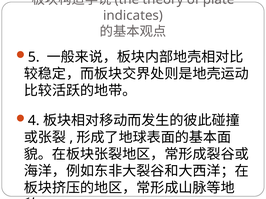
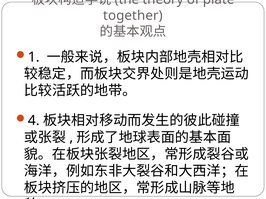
indicates: indicates -> together
5: 5 -> 1
